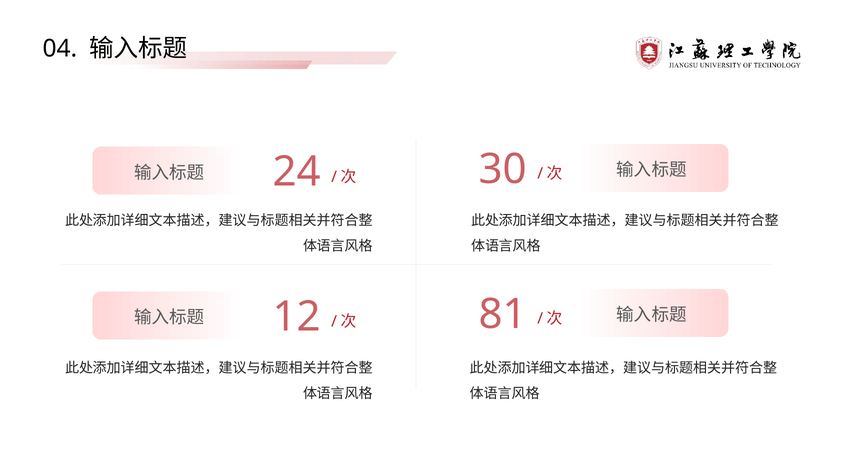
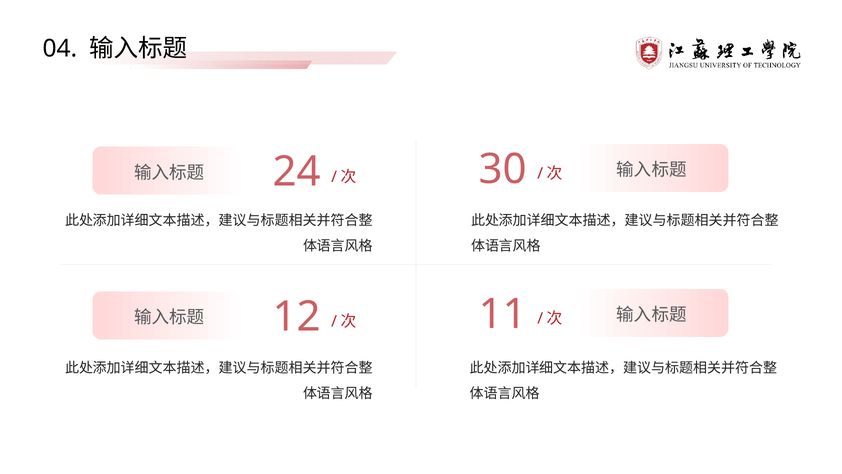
81: 81 -> 11
